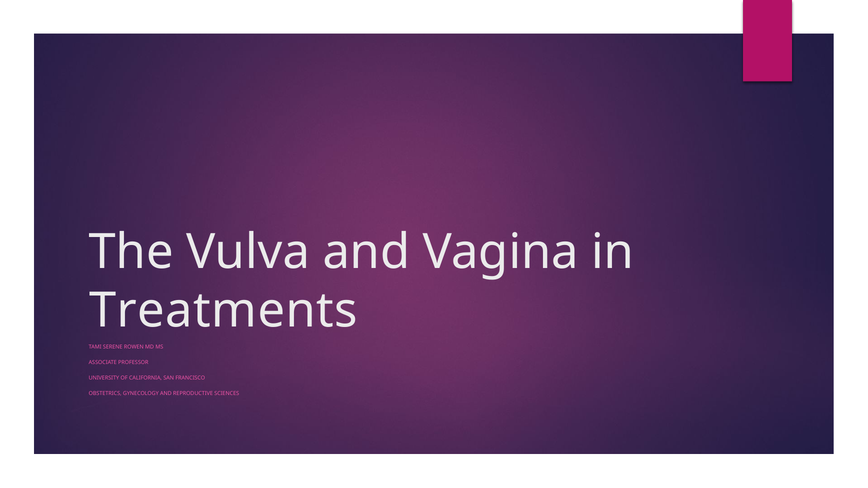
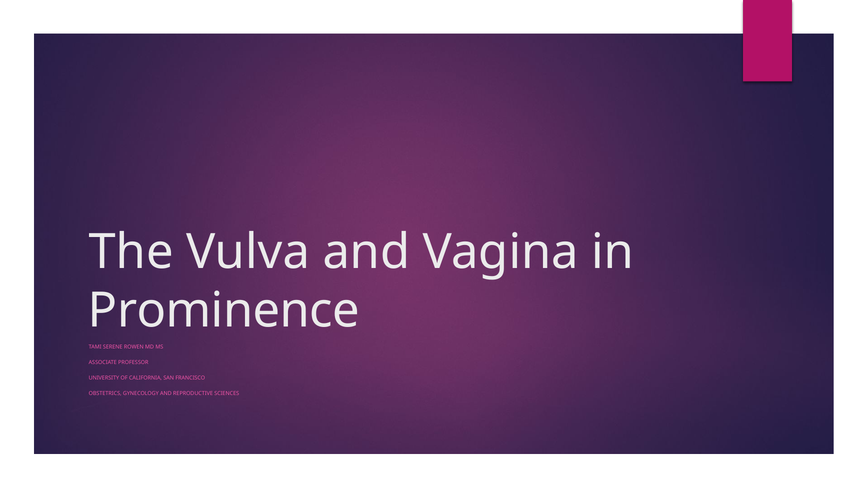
Treatments: Treatments -> Prominence
